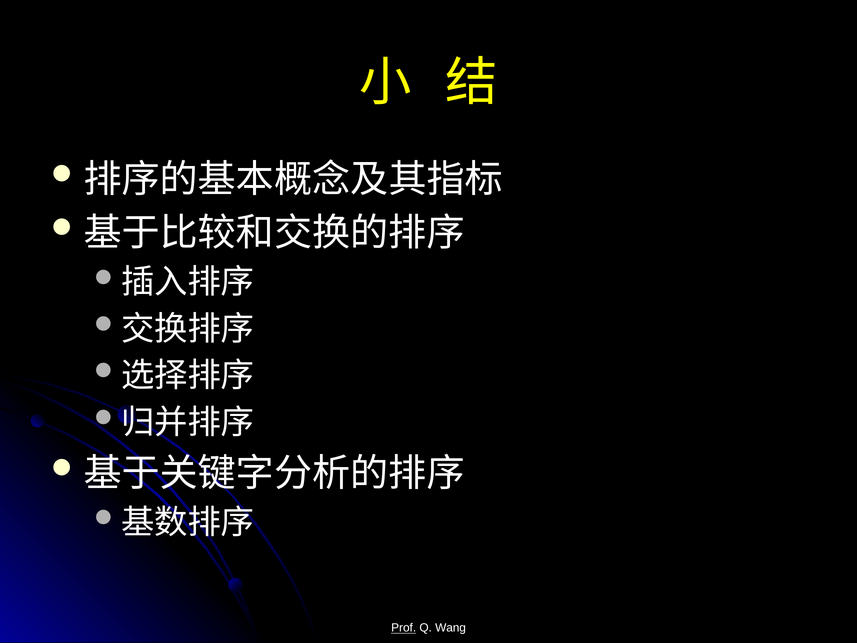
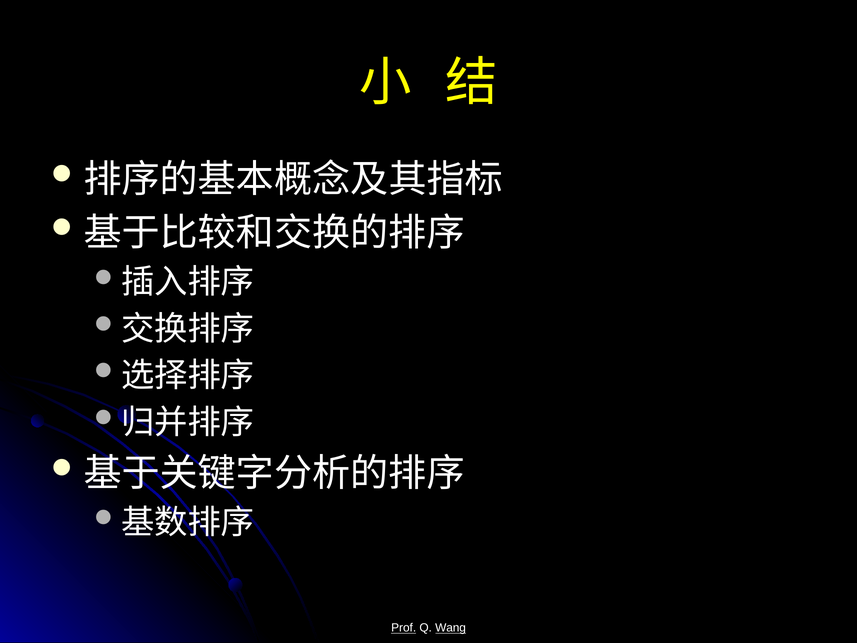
Wang underline: none -> present
